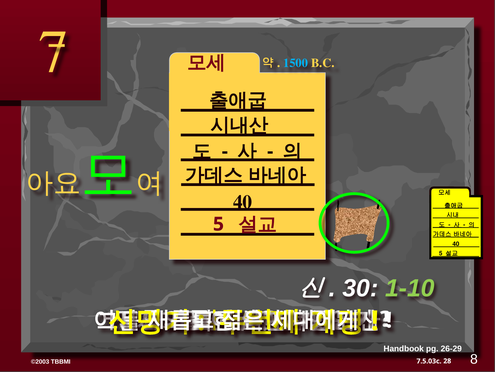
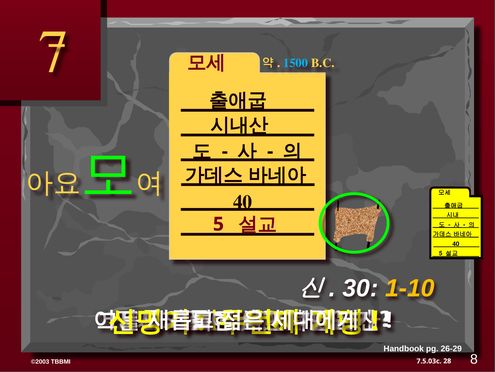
1-10 colour: light green -> yellow
